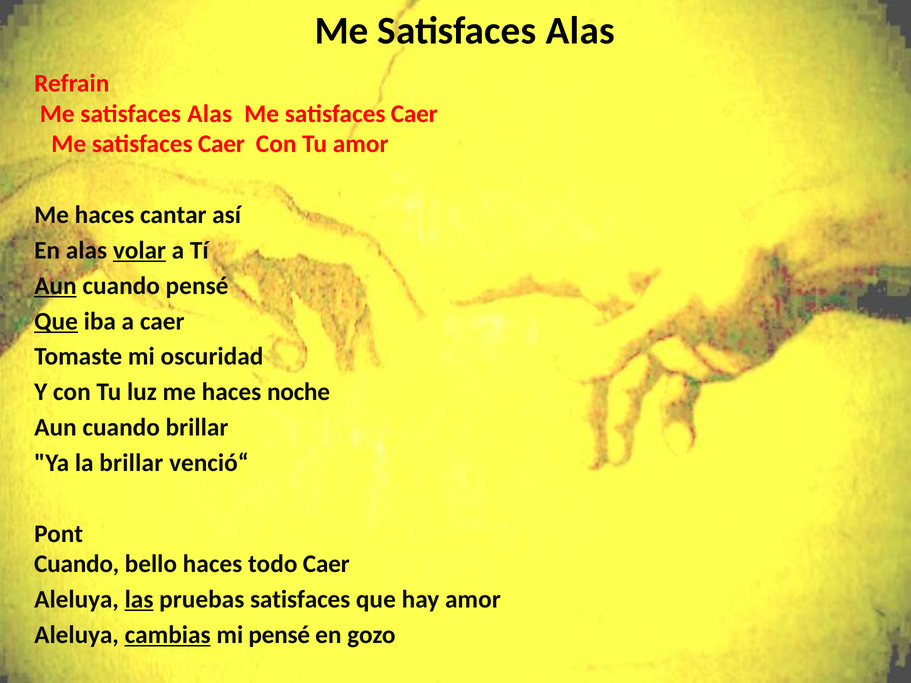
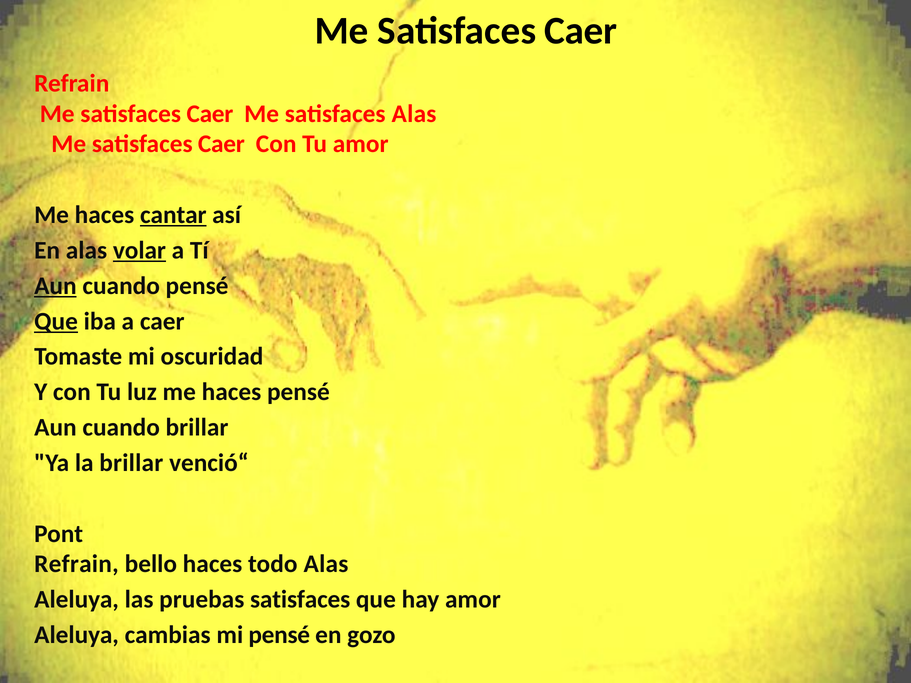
Alas at (580, 31): Alas -> Caer
Alas at (210, 114): Alas -> Caer
Caer at (414, 114): Caer -> Alas
cantar underline: none -> present
haces noche: noche -> pensé
Cuando at (77, 564): Cuando -> Refrain
todo Caer: Caer -> Alas
las underline: present -> none
cambias underline: present -> none
